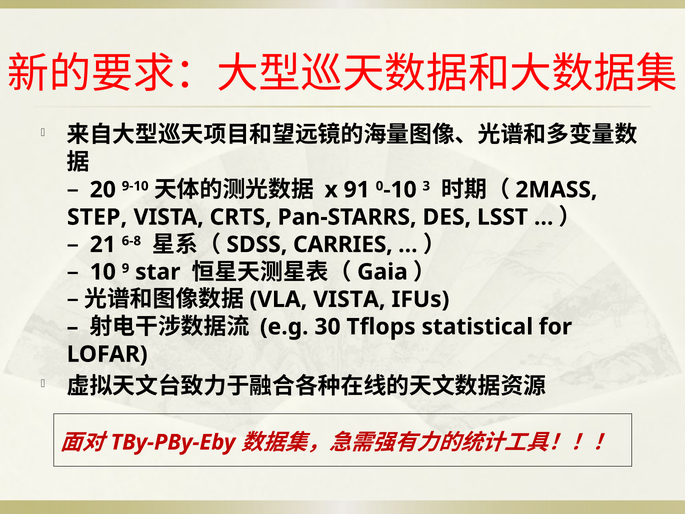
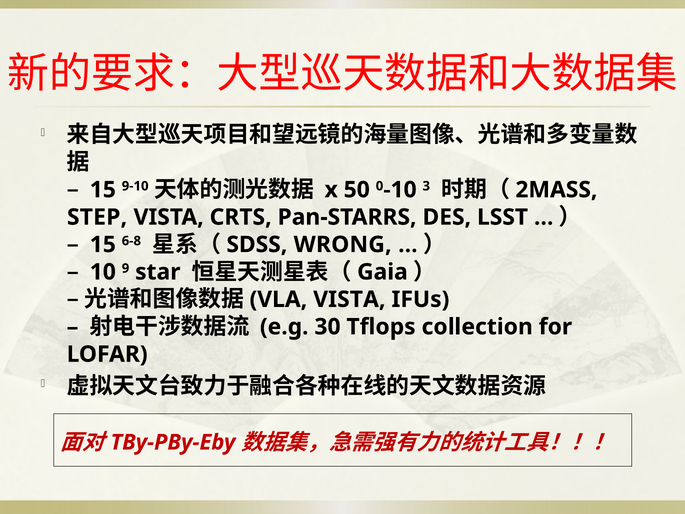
20 at (103, 190): 20 -> 15
91: 91 -> 50
21 at (103, 244): 21 -> 15
CARRIES: CARRIES -> WRONG
statistical: statistical -> collection
